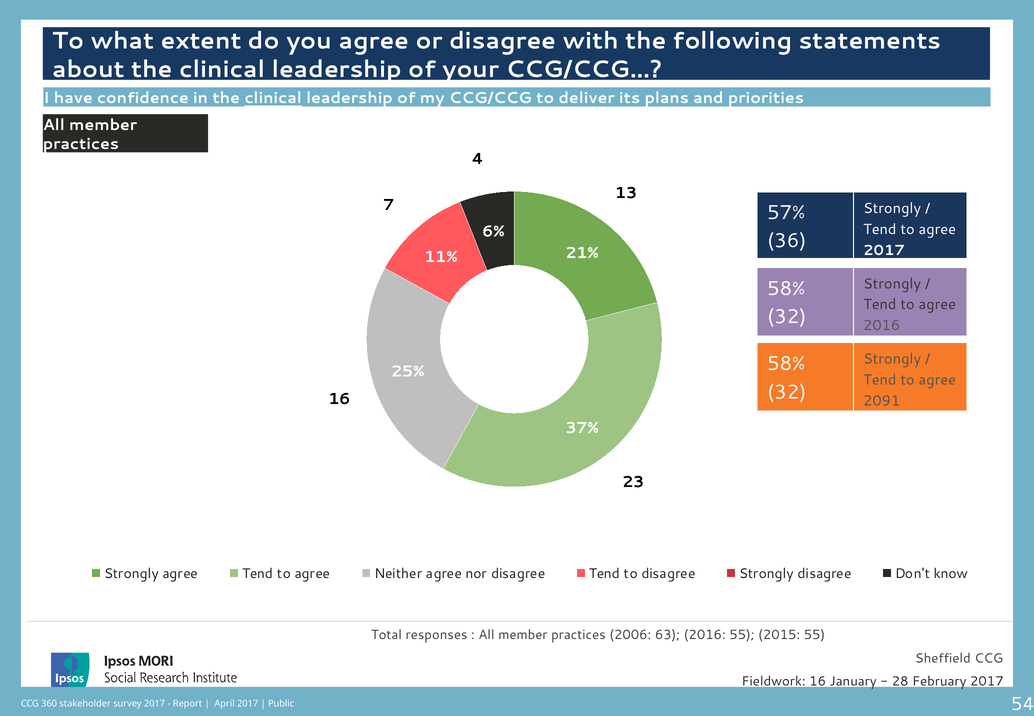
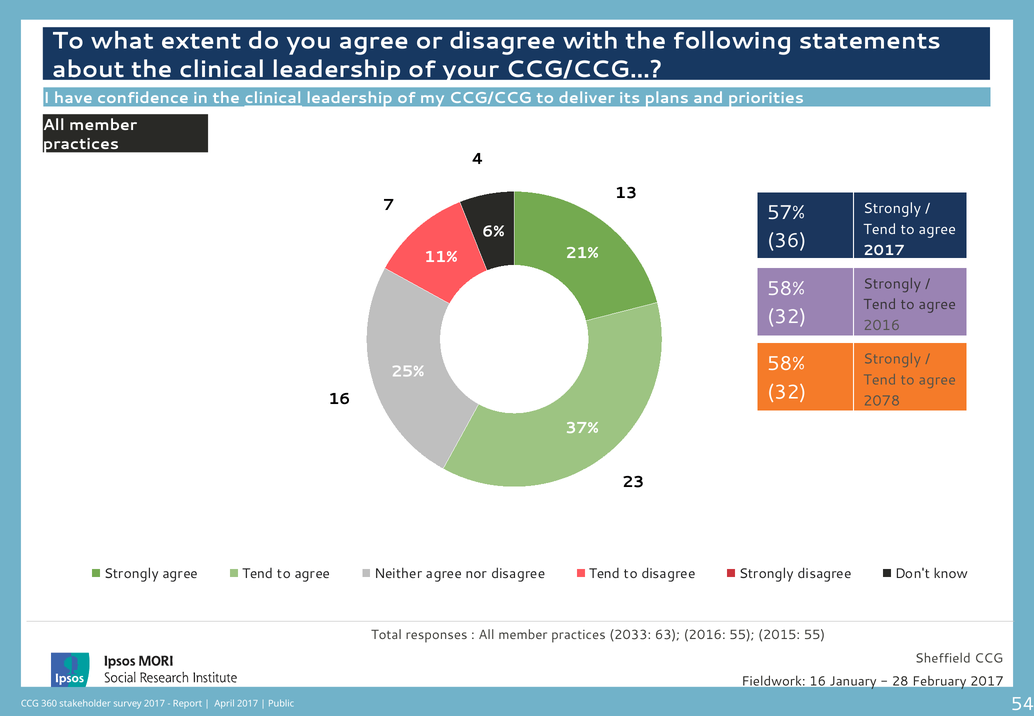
2091: 2091 -> 2078
2006: 2006 -> 2033
